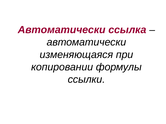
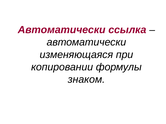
ссылки: ссылки -> знаком
